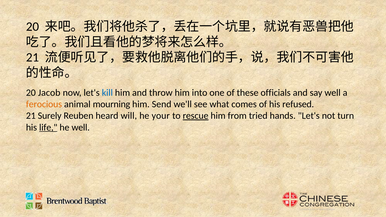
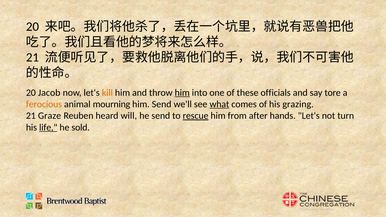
kill colour: blue -> orange
him at (182, 93) underline: none -> present
say well: well -> tore
what underline: none -> present
refused: refused -> grazing
Surely: Surely -> Graze
he your: your -> send
tried: tried -> after
he well: well -> sold
